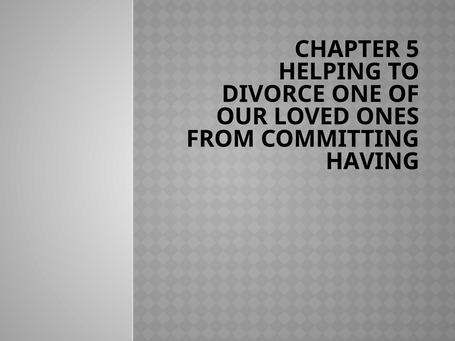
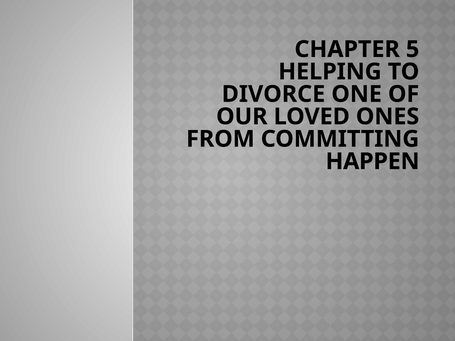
HAVING: HAVING -> HAPPEN
